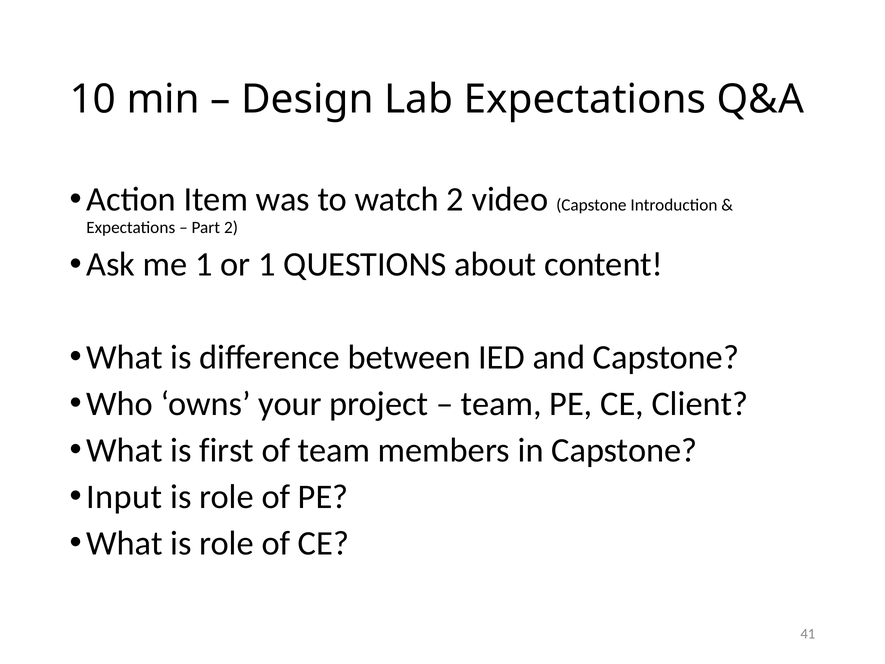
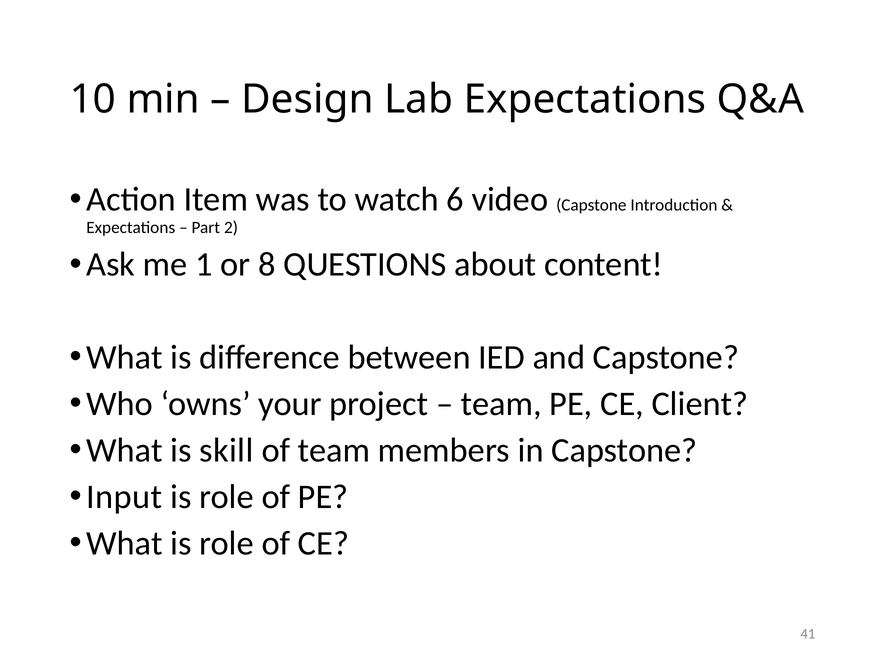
watch 2: 2 -> 6
or 1: 1 -> 8
first: first -> skill
